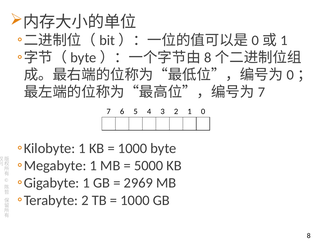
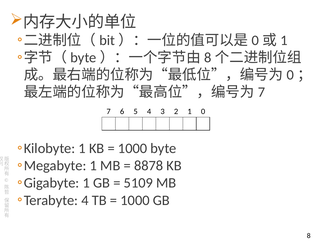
5000: 5000 -> 8878
2969: 2969 -> 5109
2 at (85, 200): 2 -> 4
